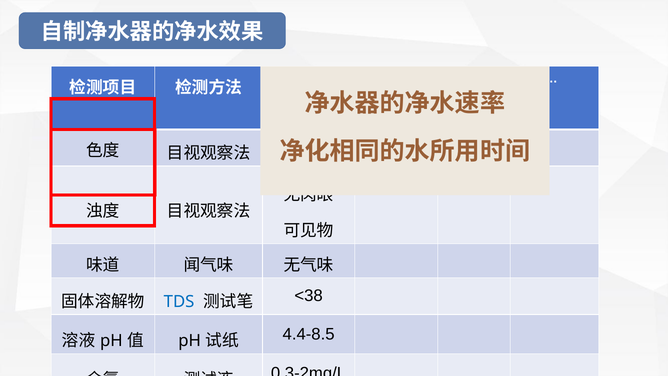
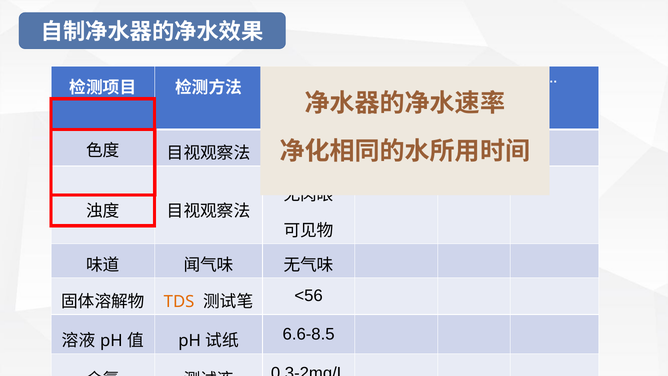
TDS colour: blue -> orange
<38: <38 -> <56
4.4-8.5: 4.4-8.5 -> 6.6-8.5
